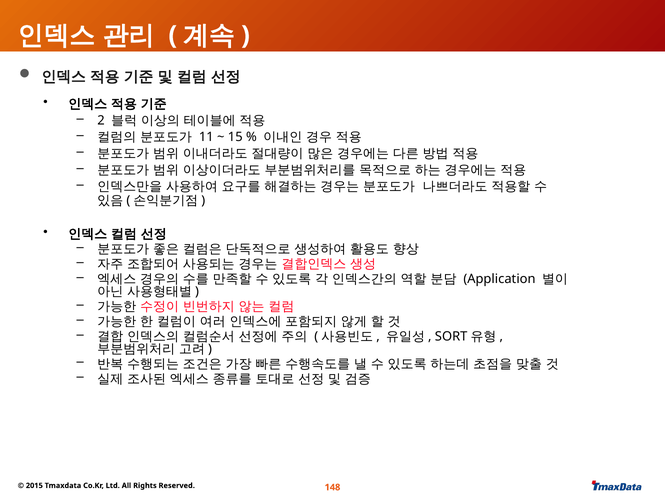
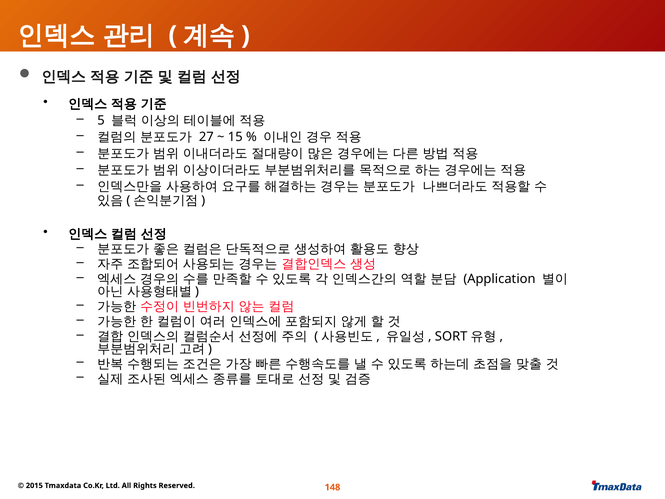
2: 2 -> 5
11: 11 -> 27
